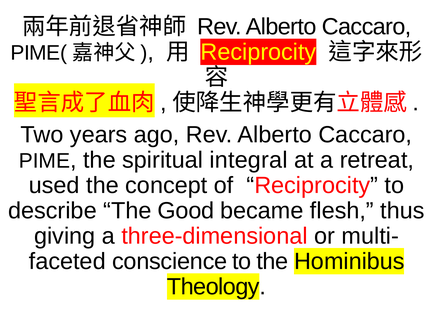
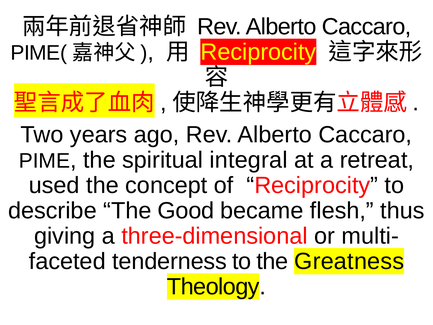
conscience: conscience -> tenderness
Hominibus: Hominibus -> Greatness
